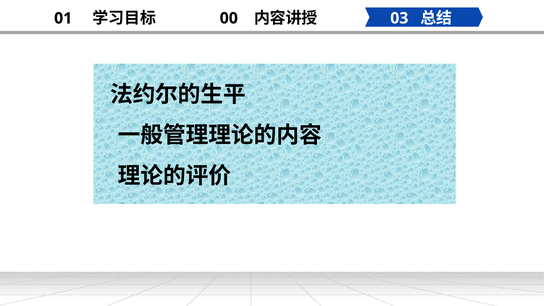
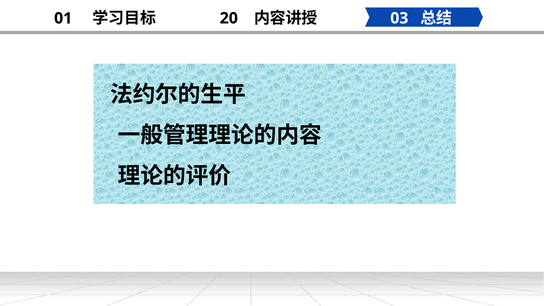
00: 00 -> 20
